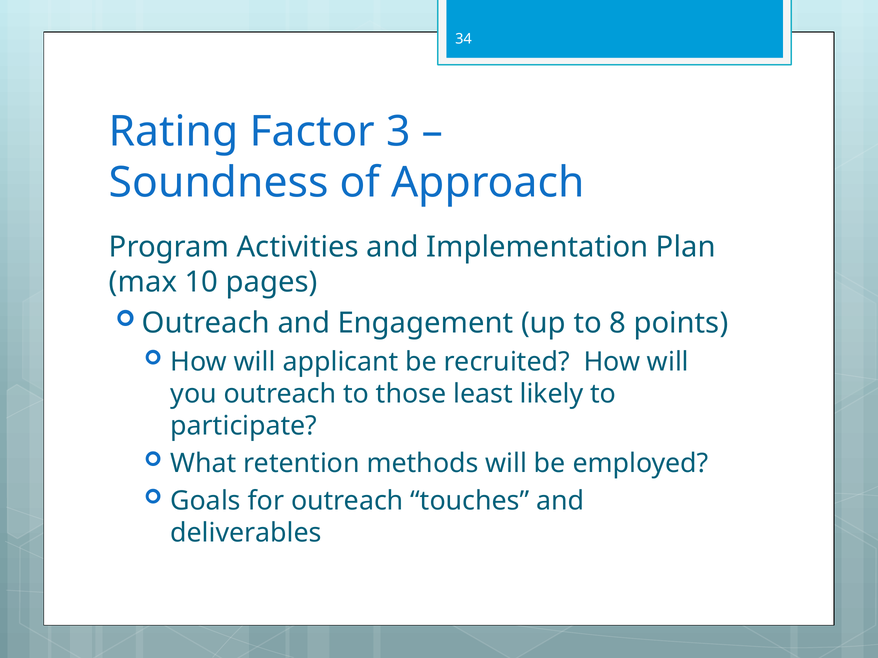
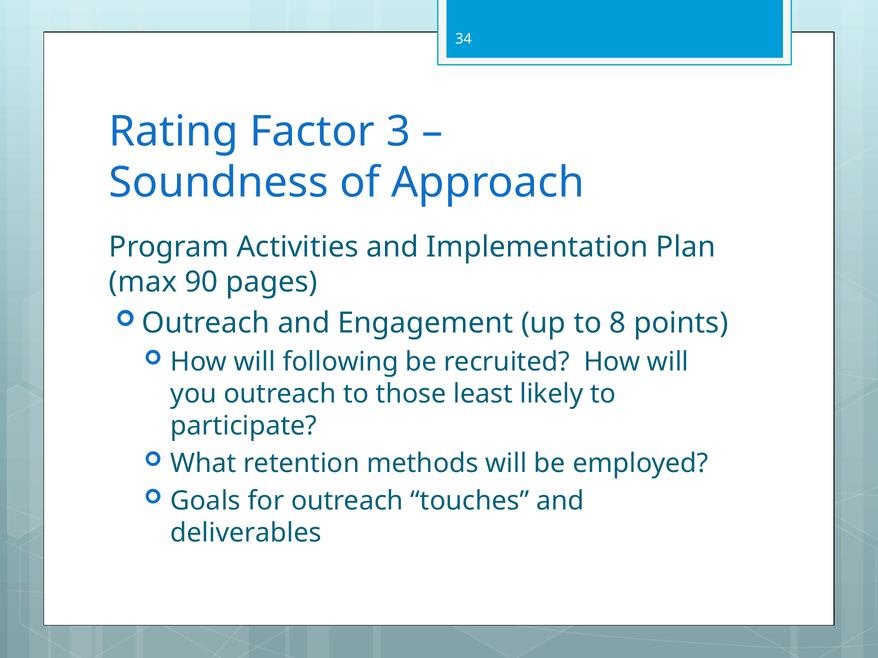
10: 10 -> 90
applicant: applicant -> following
